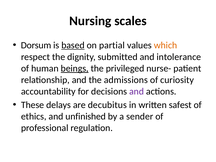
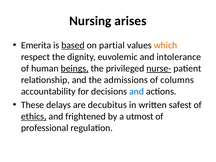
scales: scales -> arises
Dorsum: Dorsum -> Emerita
submitted: submitted -> euvolemic
nurse- underline: none -> present
curiosity: curiosity -> columns
and at (137, 91) colour: purple -> blue
ethics underline: none -> present
unfinished: unfinished -> frightened
sender: sender -> utmost
